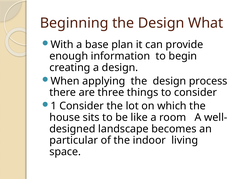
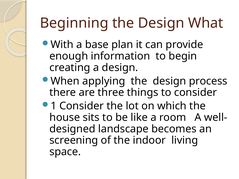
particular: particular -> screening
